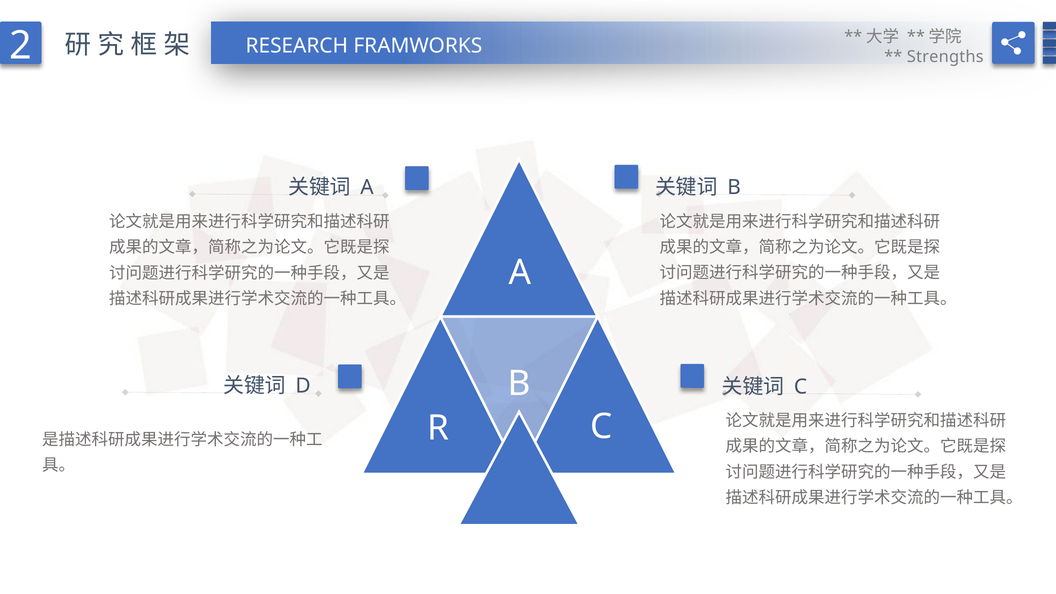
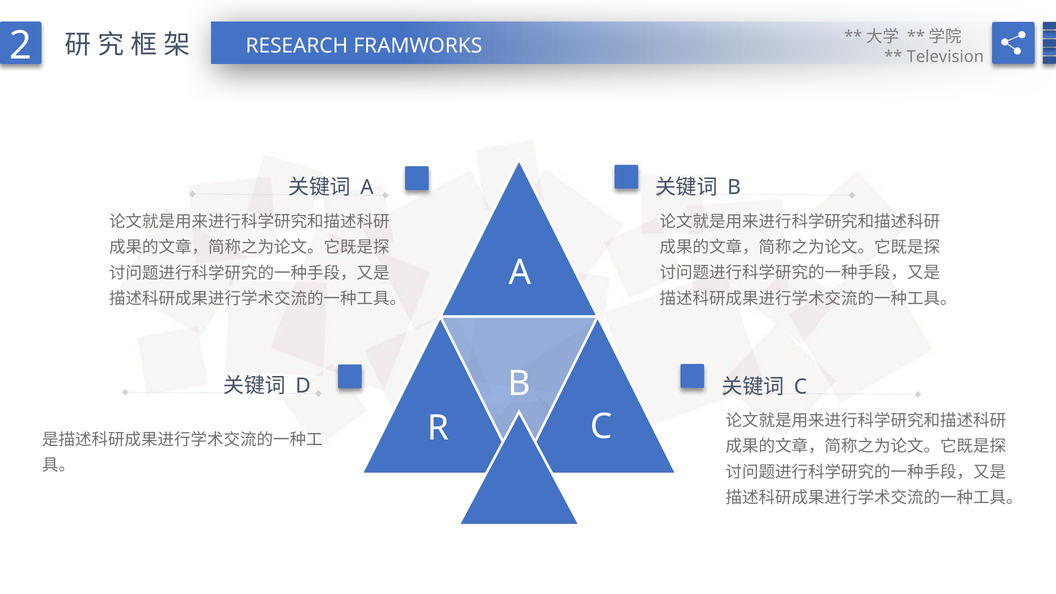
Strengths: Strengths -> Television
